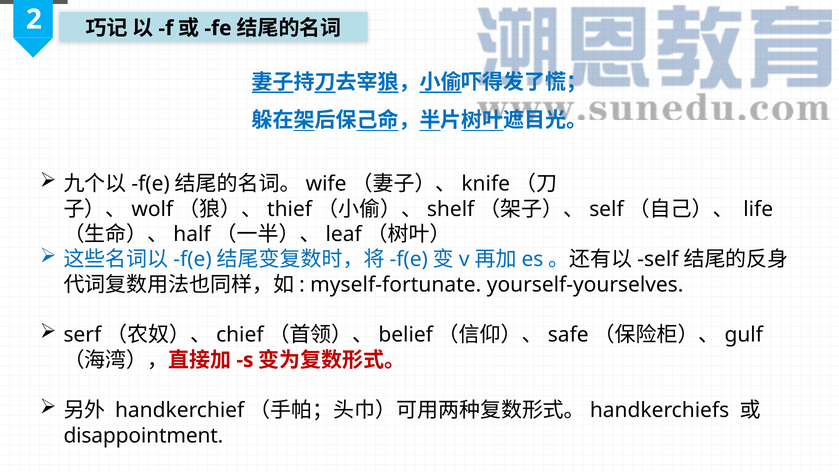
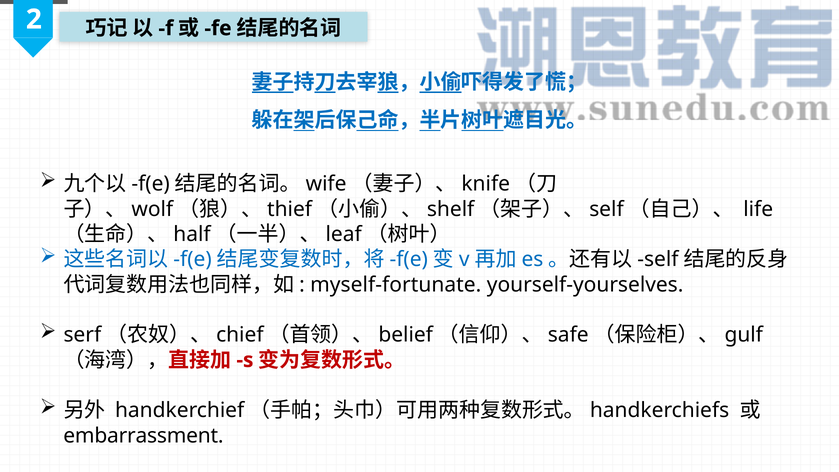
disappointment: disappointment -> embarrassment
